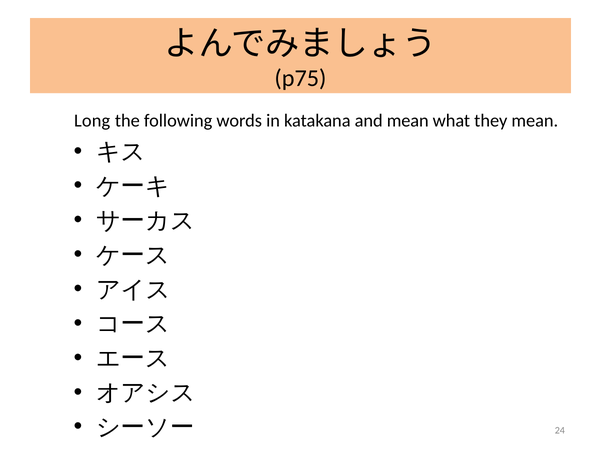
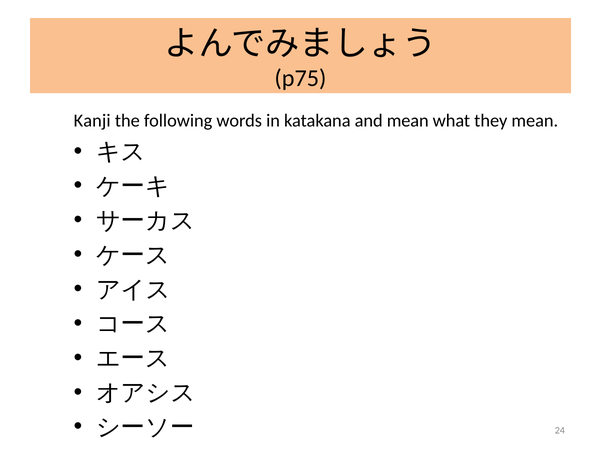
Long: Long -> Kanji
